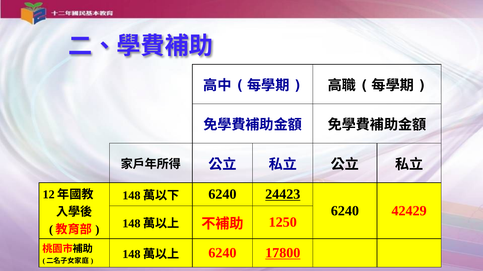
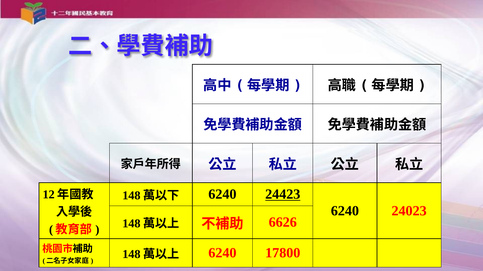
42429: 42429 -> 24023
1250: 1250 -> 6626
17800 underline: present -> none
